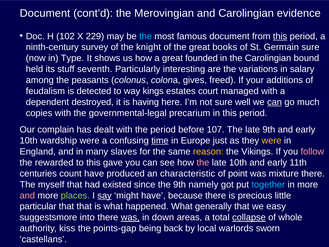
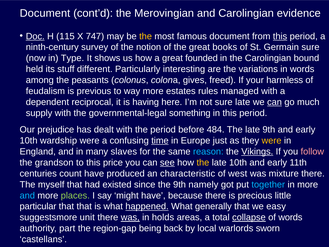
Doc underline: none -> present
102: 102 -> 115
229: 229 -> 747
the at (146, 36) colour: light blue -> yellow
knight: knight -> notion
seventh: seventh -> different
in salary: salary -> words
additions: additions -> harmless
detected: detected -> previous
way kings: kings -> more
court: court -> rules
destroyed: destroyed -> reciprocal
sure well: well -> late
copies: copies -> supply
precarium: precarium -> something
complain: complain -> prejudice
107: 107 -> 484
reason colour: yellow -> light blue
Vikings underline: none -> present
rewarded: rewarded -> grandson
gave: gave -> price
see underline: none -> present
the at (203, 162) colour: pink -> yellow
point: point -> west
and at (27, 195) colour: pink -> light blue
say underline: present -> none
happened underline: none -> present
into: into -> unit
down: down -> holds
of whole: whole -> words
kiss: kiss -> part
points-gap: points-gap -> region-gap
